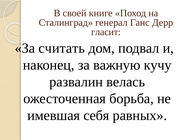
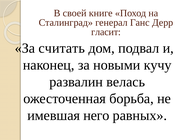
важную: важную -> новыми
себя: себя -> него
